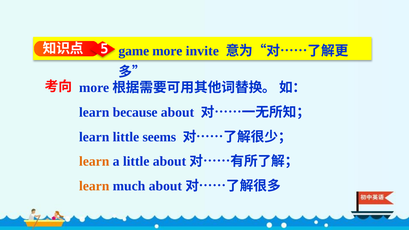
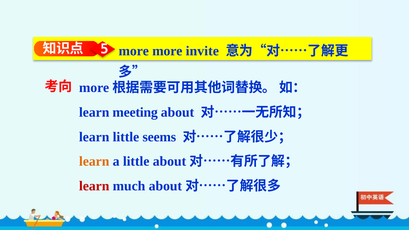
game at (134, 51): game -> more
because: because -> meeting
learn at (94, 186) colour: orange -> red
